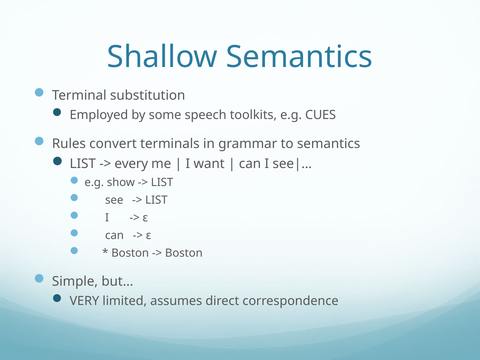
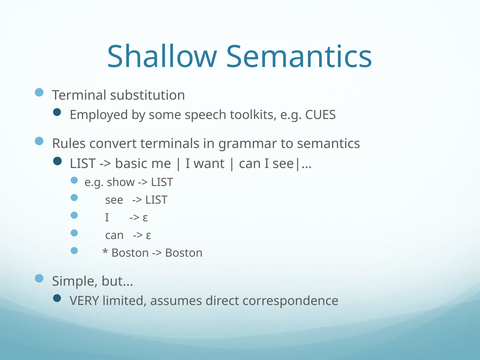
every: every -> basic
